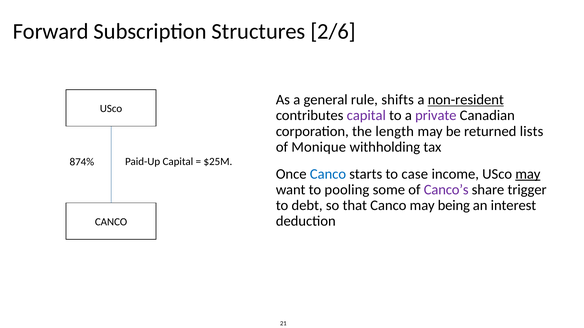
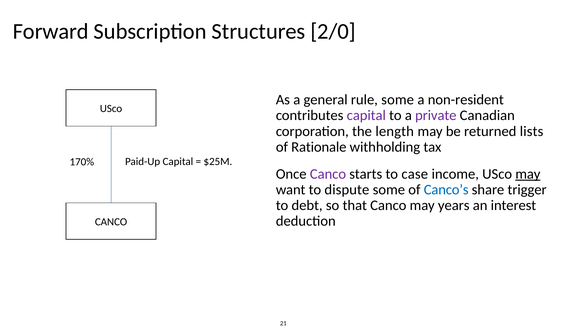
2/6: 2/6 -> 2/0
rule shifts: shifts -> some
non-resident underline: present -> none
Monique: Monique -> Rationale
874%: 874% -> 170%
Canco at (328, 174) colour: blue -> purple
pooling: pooling -> dispute
Canco’s colour: purple -> blue
being: being -> years
